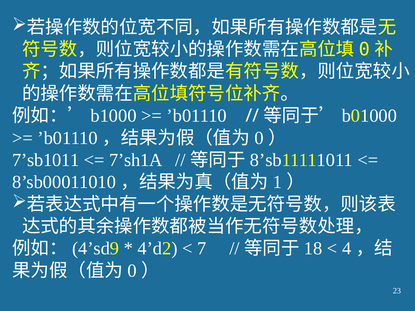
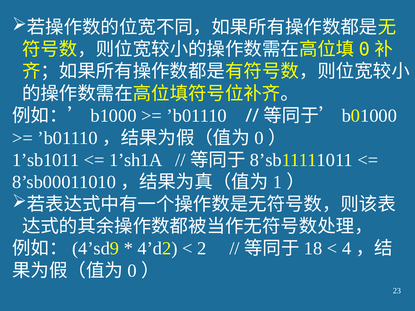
7’sb1011: 7’sb1011 -> 1’sb1011
7’sh1A: 7’sh1A -> 1’sh1A
7: 7 -> 2
